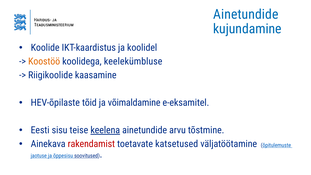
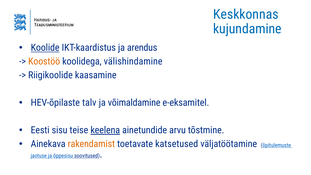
Ainetundide at (246, 14): Ainetundide -> Keskkonnas
Koolide underline: none -> present
koolidel: koolidel -> arendus
keelekümbluse: keelekümbluse -> välishindamine
tõid: tõid -> talv
rakendamist colour: red -> orange
